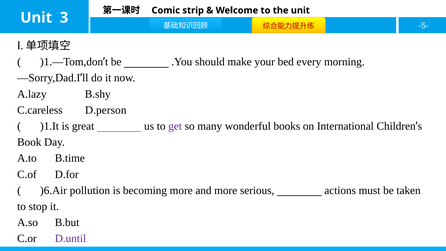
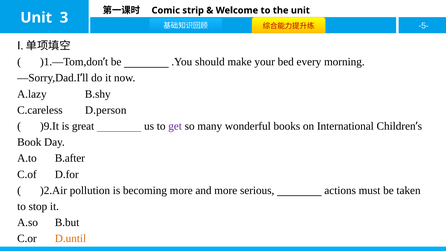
)1.It: )1.It -> )9.It
B.time: B.time -> B.after
)6.Air: )6.Air -> )2.Air
D.until colour: purple -> orange
